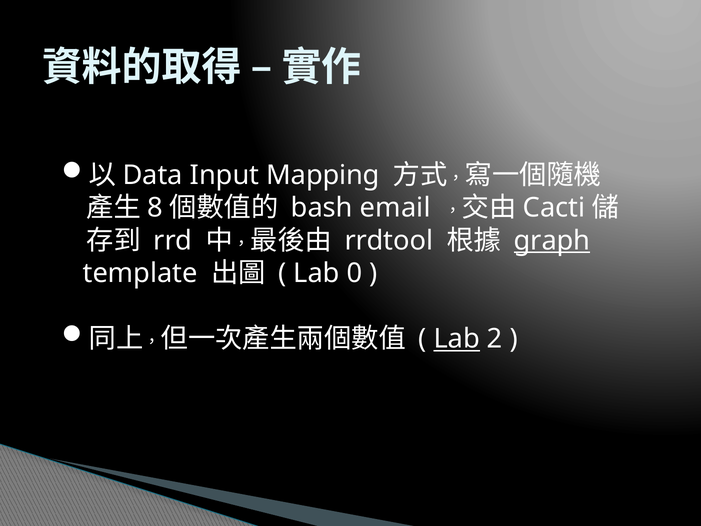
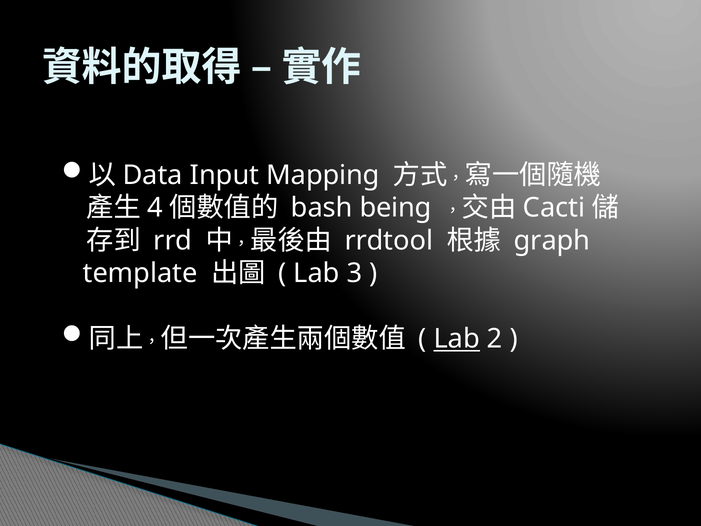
8: 8 -> 4
email: email -> being
graph underline: present -> none
0: 0 -> 3
